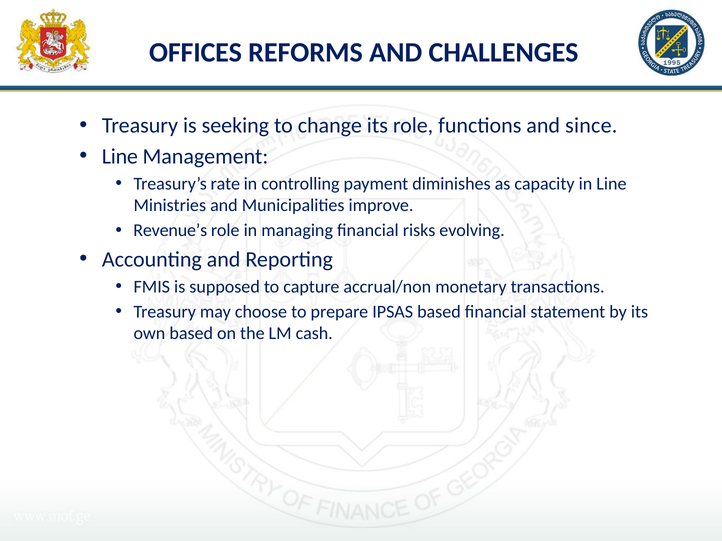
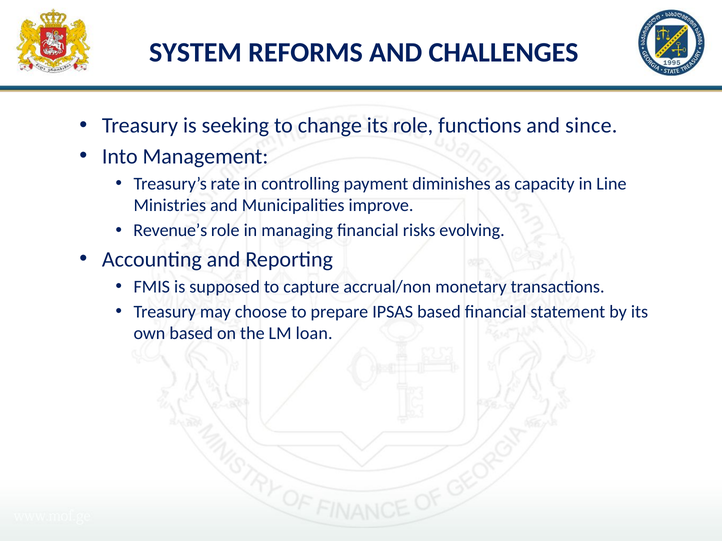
OFFICES: OFFICES -> SYSTEM
Line at (120, 156): Line -> Into
cash: cash -> loan
